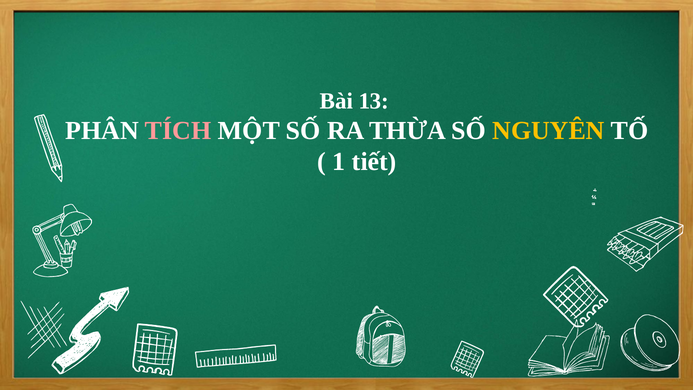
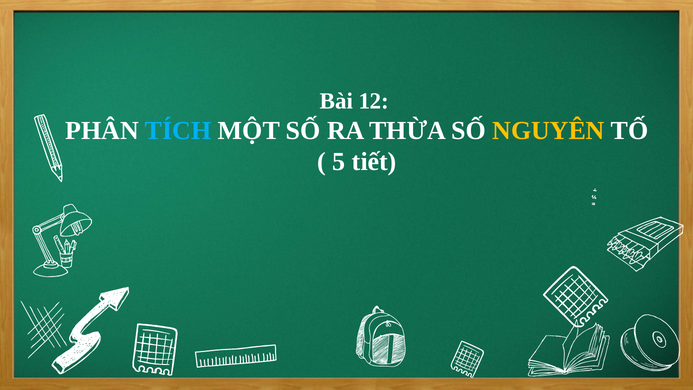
13: 13 -> 12
TÍCH colour: pink -> light blue
1: 1 -> 5
